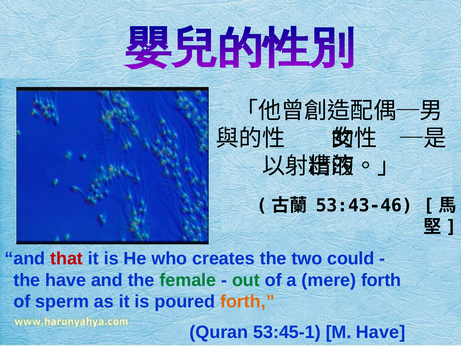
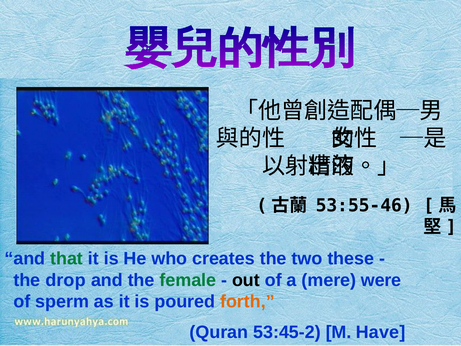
53:43-46: 53:43-46 -> 53:55-46
that colour: red -> green
could: could -> these
the have: have -> drop
out colour: green -> black
mere forth: forth -> were
53:45-1: 53:45-1 -> 53:45-2
